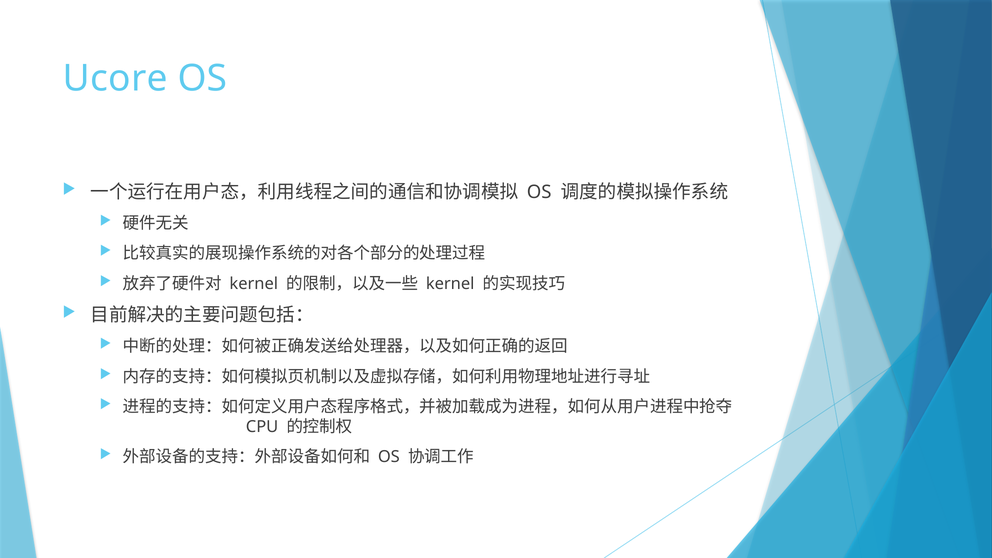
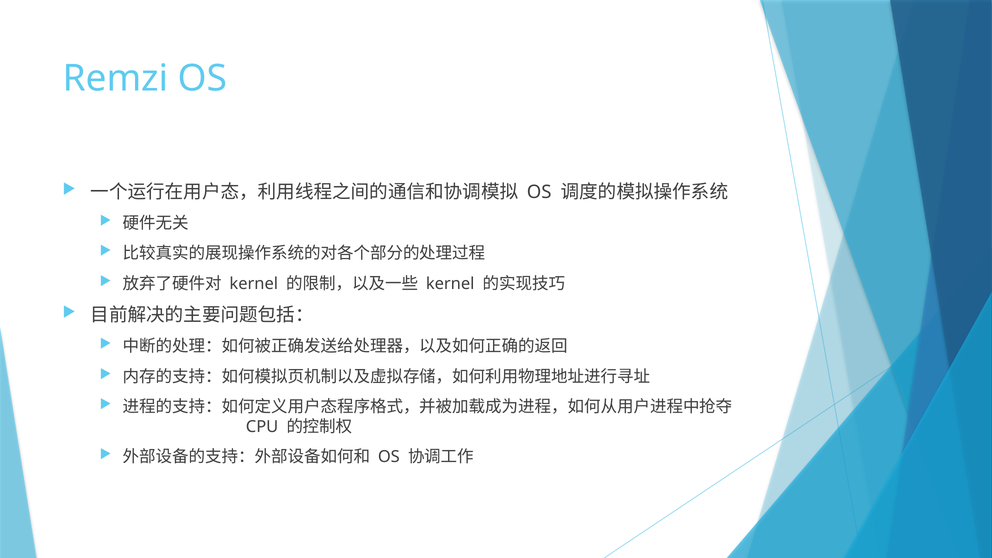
Ucore: Ucore -> Remzi
